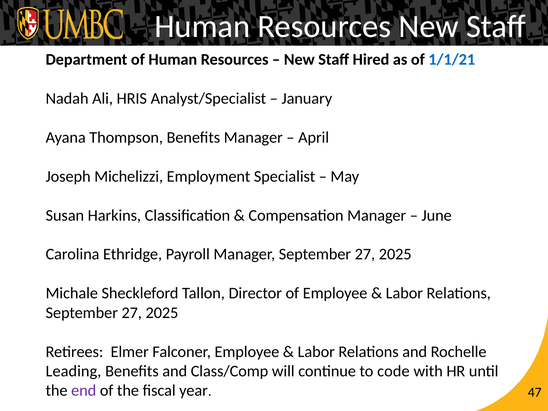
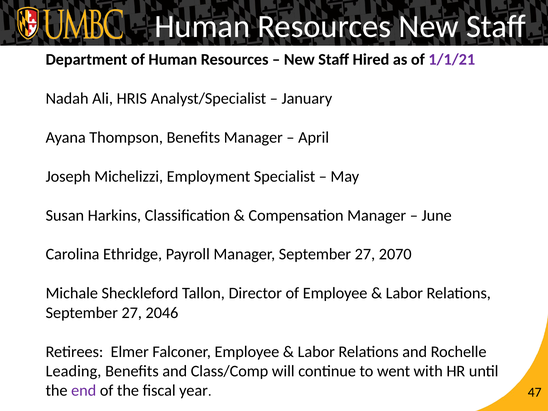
1/1/21 colour: blue -> purple
Manager September 27 2025: 2025 -> 2070
2025 at (162, 313): 2025 -> 2046
code: code -> went
